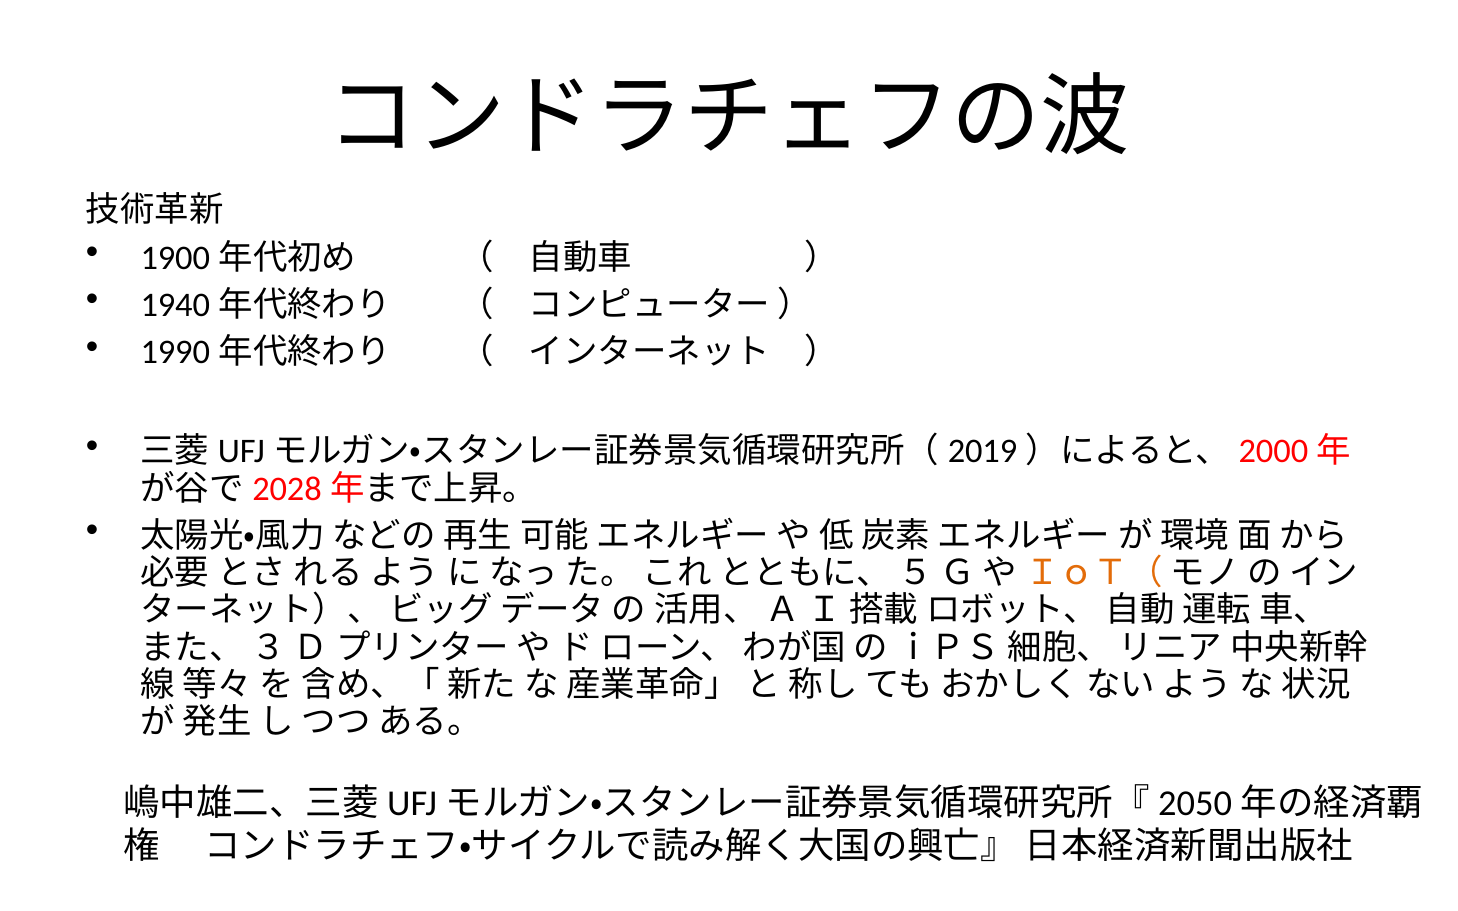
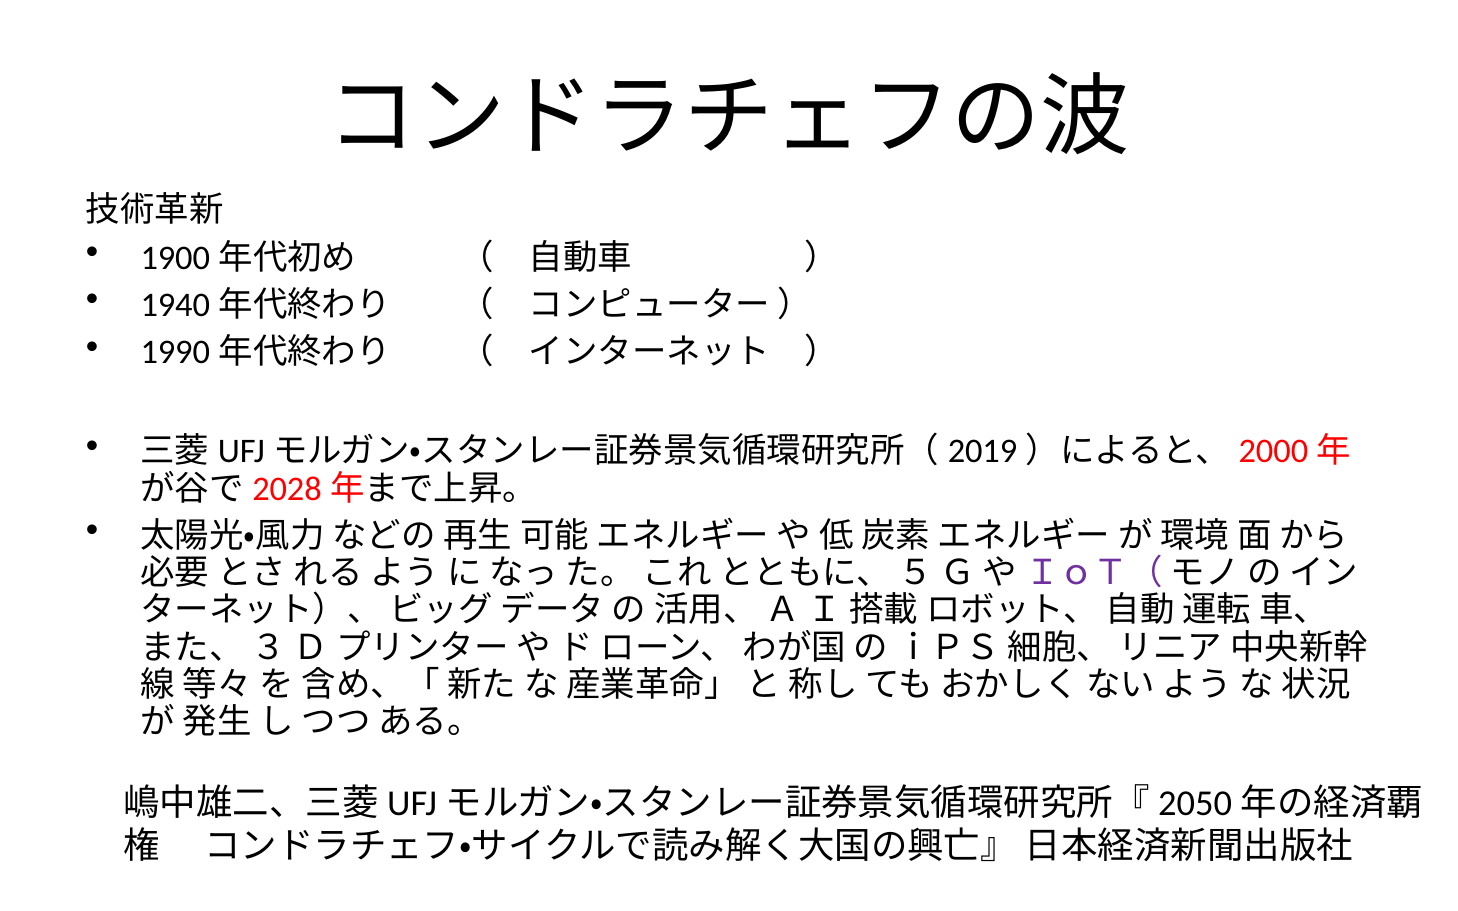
ＩｏＴ（ colour: orange -> purple
